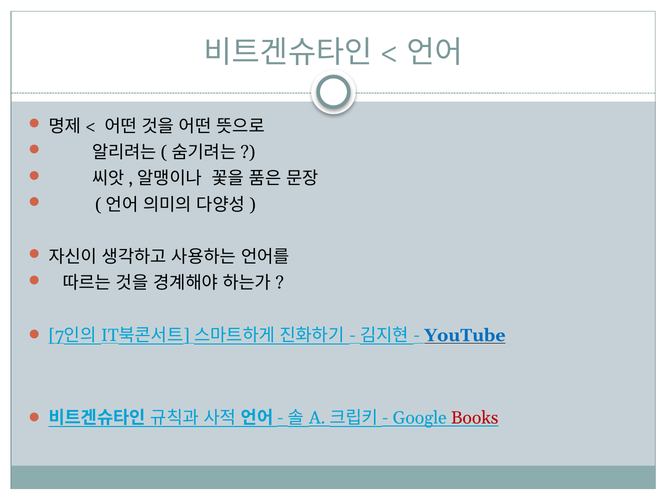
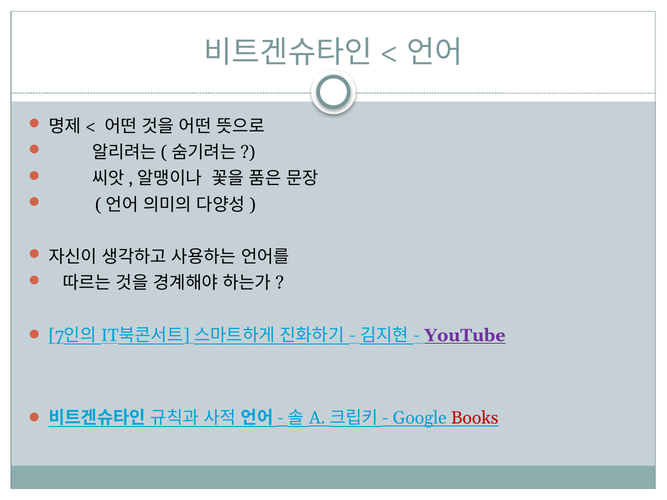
YouTube colour: blue -> purple
